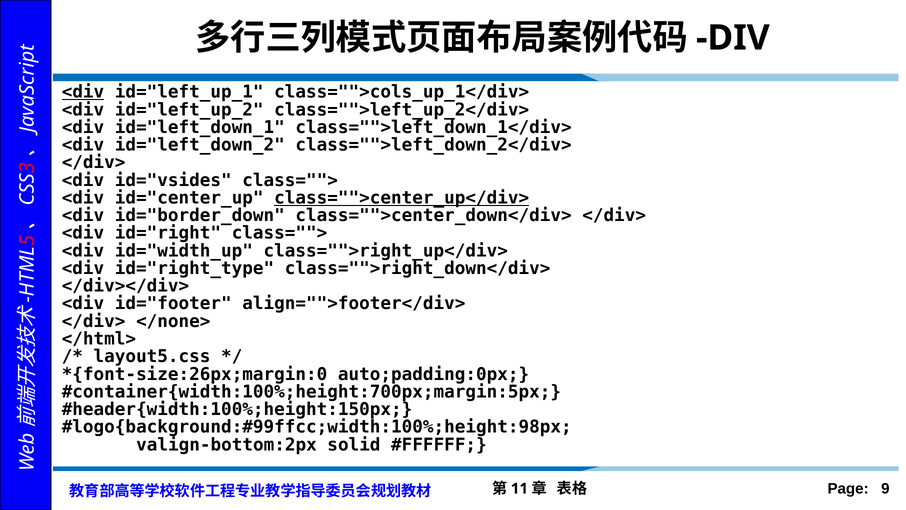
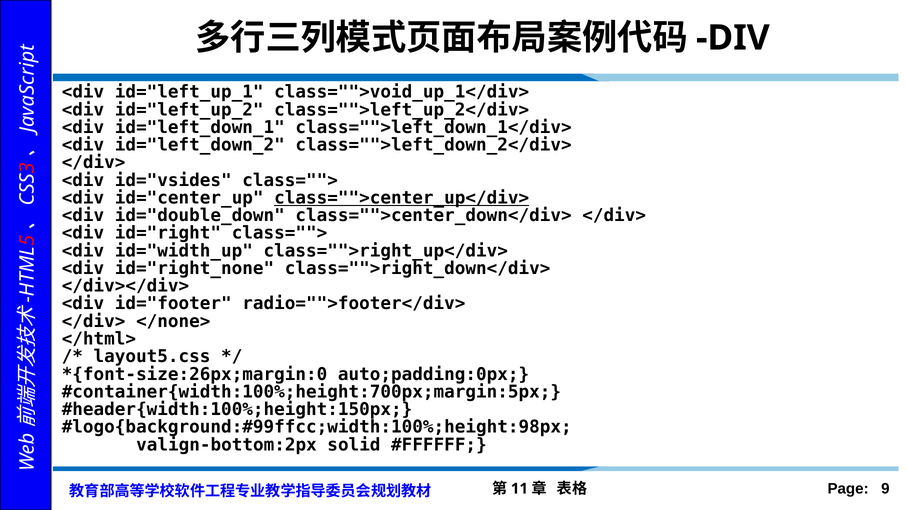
<div at (83, 92) underline: present -> none
class="">cols_up_1</div>: class="">cols_up_1</div> -> class="">void_up_1</div>
id="border_down: id="border_down -> id="double_down
id="right_type: id="right_type -> id="right_none
align="">footer</div>: align="">footer</div> -> radio="">footer</div>
